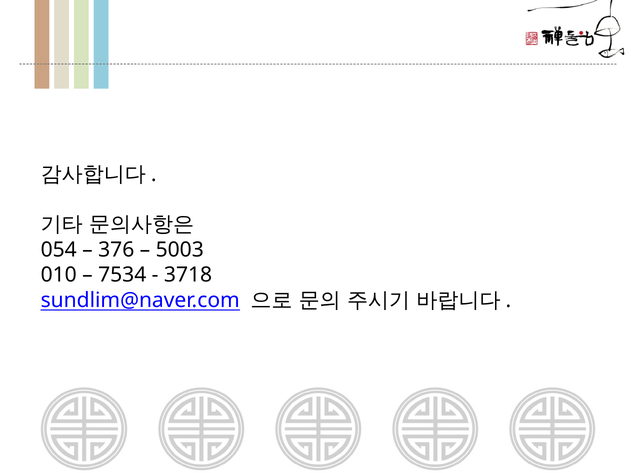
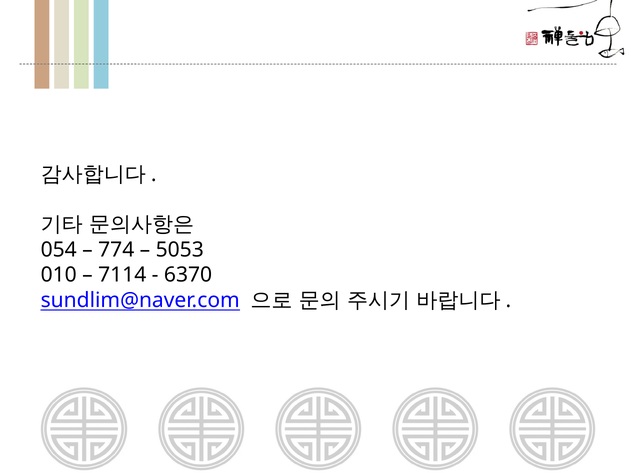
376: 376 -> 774
5003: 5003 -> 5053
7534: 7534 -> 7114
3718: 3718 -> 6370
